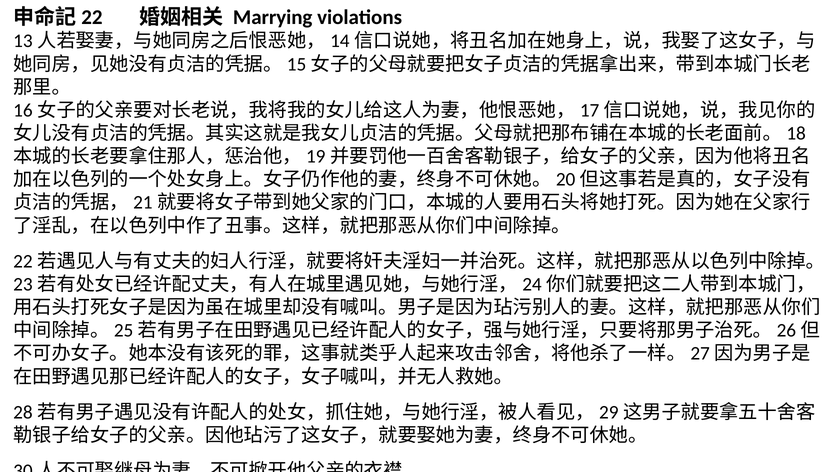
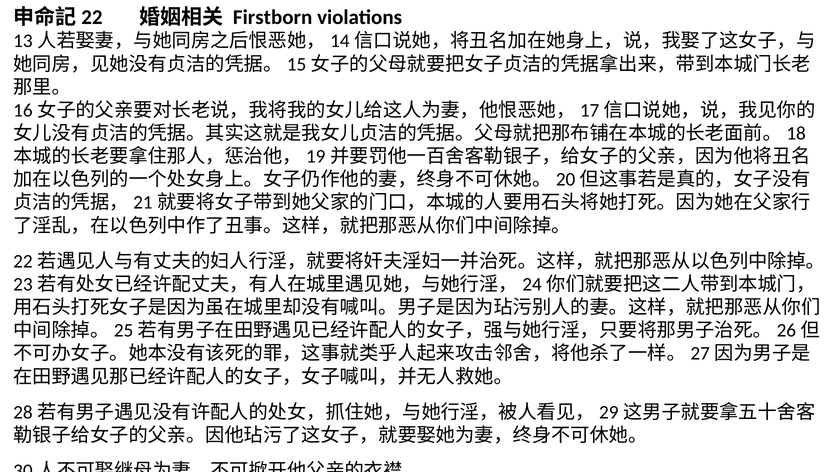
Marrying: Marrying -> Firstborn
